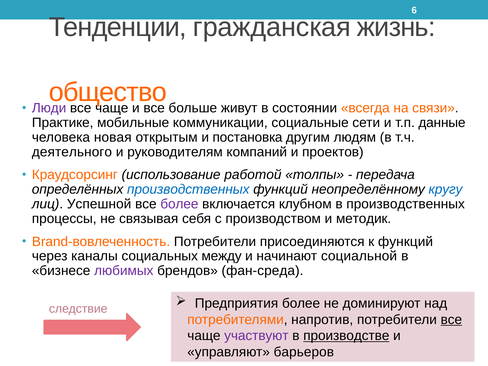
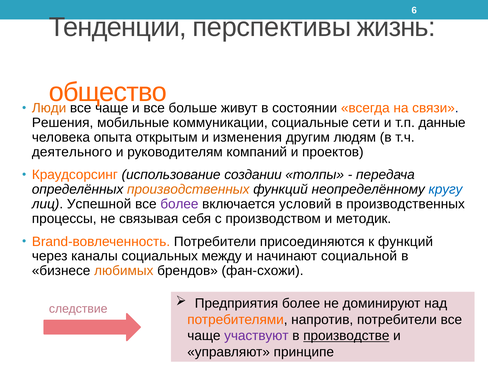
гражданская: гражданская -> перспективы
Люди colour: purple -> orange
Практике: Практике -> Решения
новая: новая -> опыта
постановка: постановка -> изменения
работой: работой -> создании
производственных at (188, 189) colour: blue -> orange
клубном: клубном -> условий
любимых colour: purple -> orange
фан-среда: фан-среда -> фан-схожи
все at (451, 320) underline: present -> none
барьеров: барьеров -> принципе
